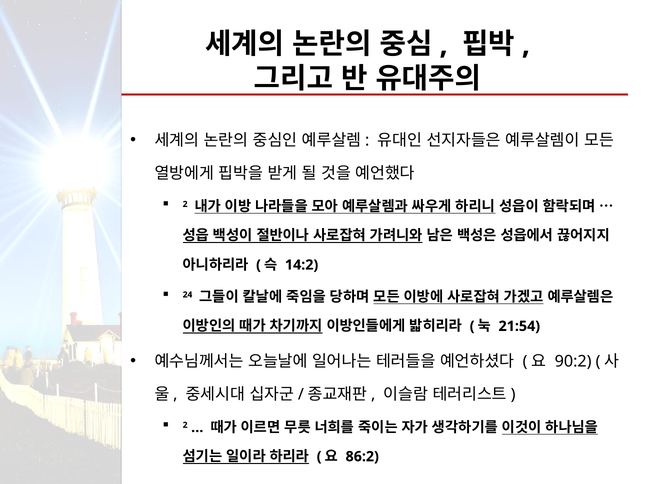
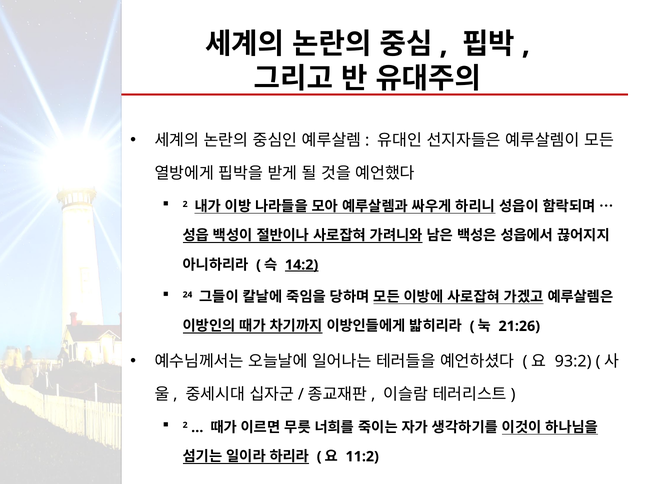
14:2 underline: none -> present
21:54: 21:54 -> 21:26
90:2: 90:2 -> 93:2
86:2: 86:2 -> 11:2
